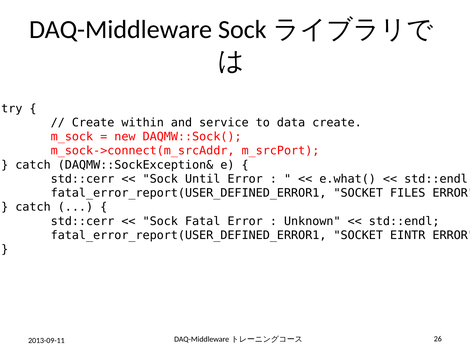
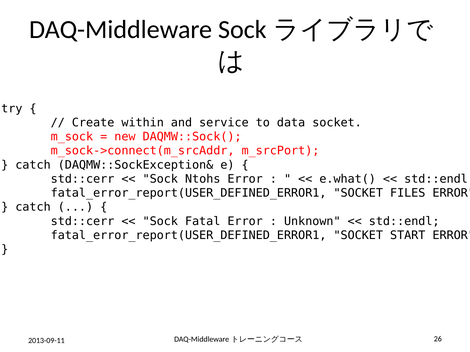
data create: create -> socket
Until: Until -> Ntohs
EINTR: EINTR -> START
